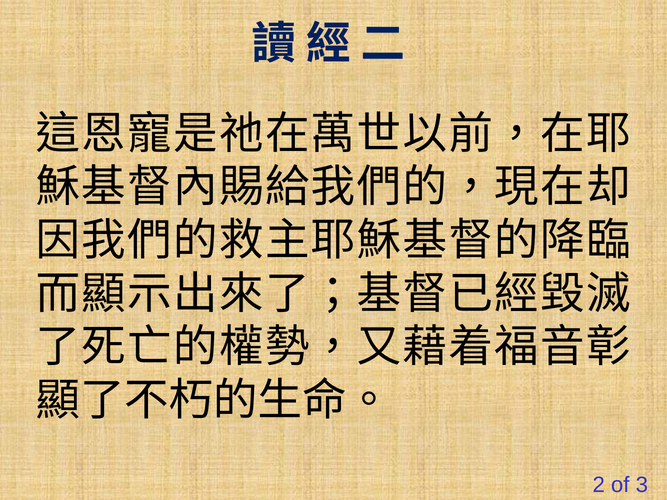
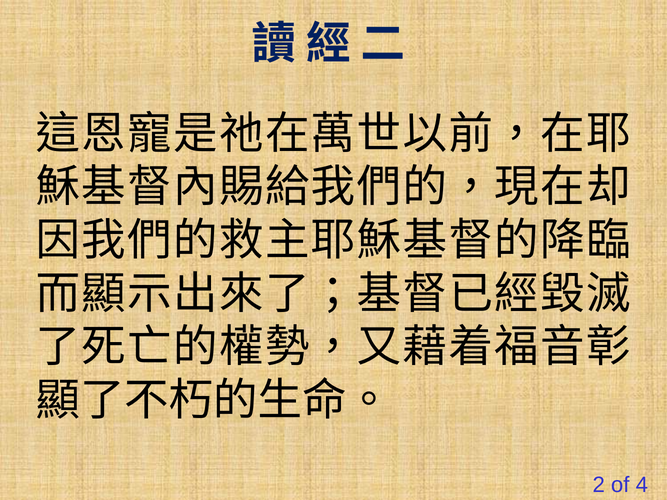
3: 3 -> 4
